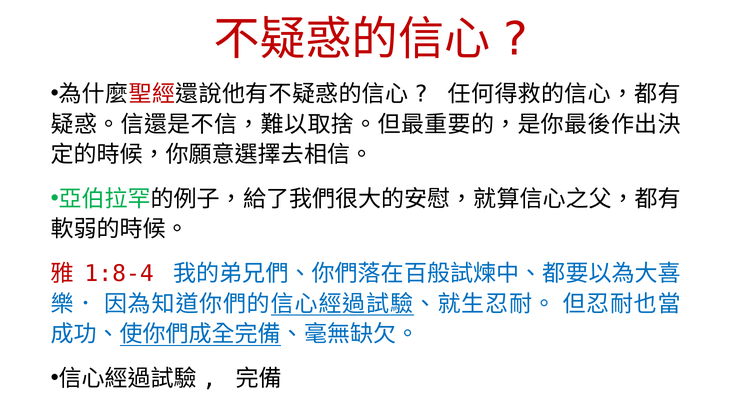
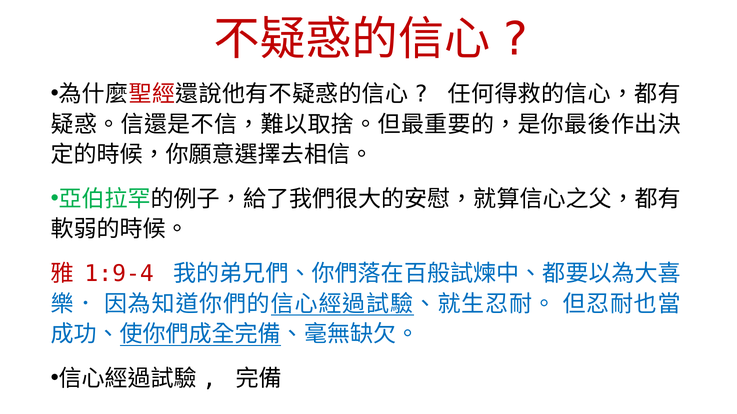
1:8-4: 1:8-4 -> 1:9-4
